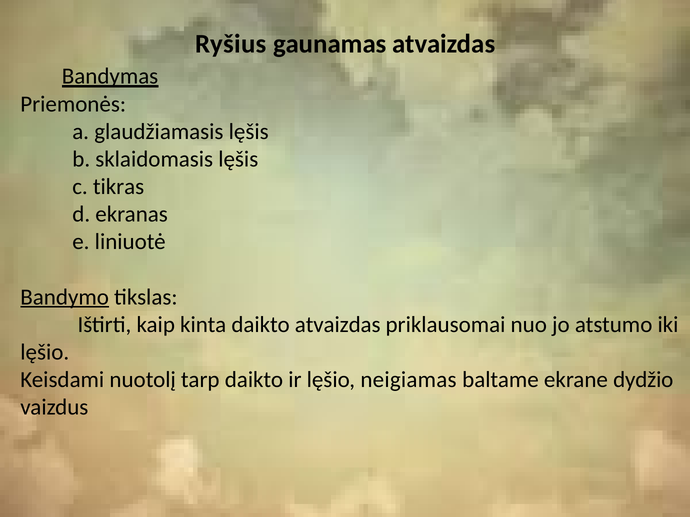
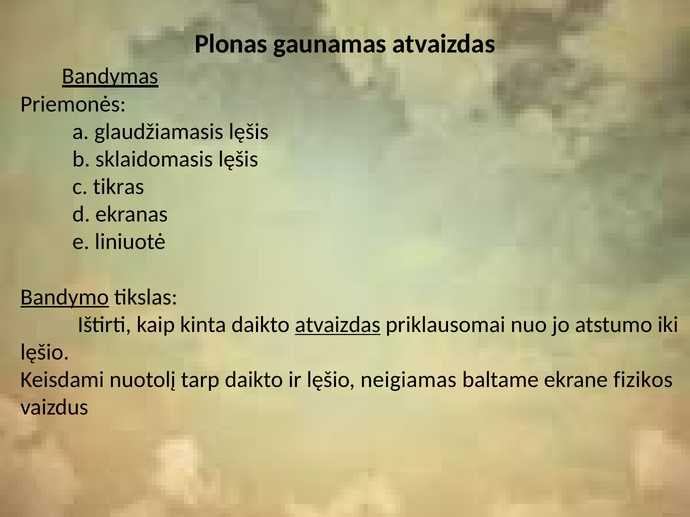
Ryšius: Ryšius -> Plonas
atvaizdas at (338, 325) underline: none -> present
dydžio: dydžio -> fizikos
